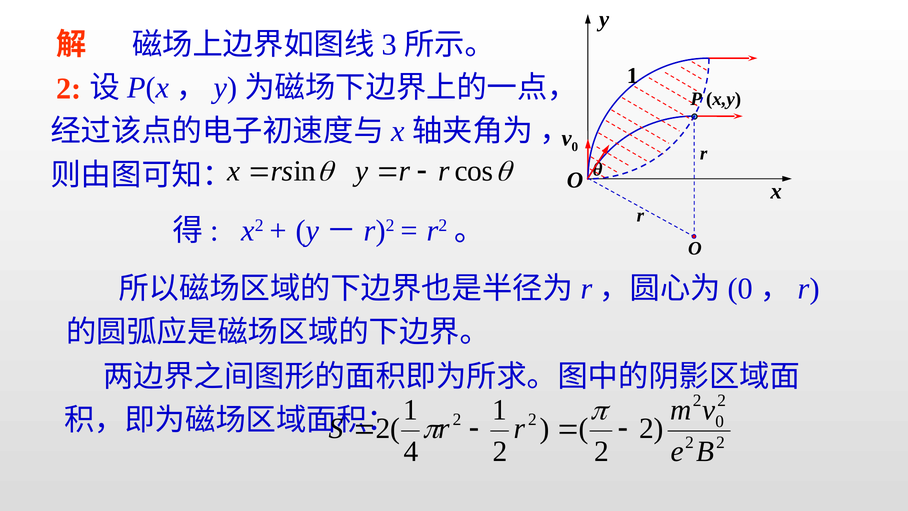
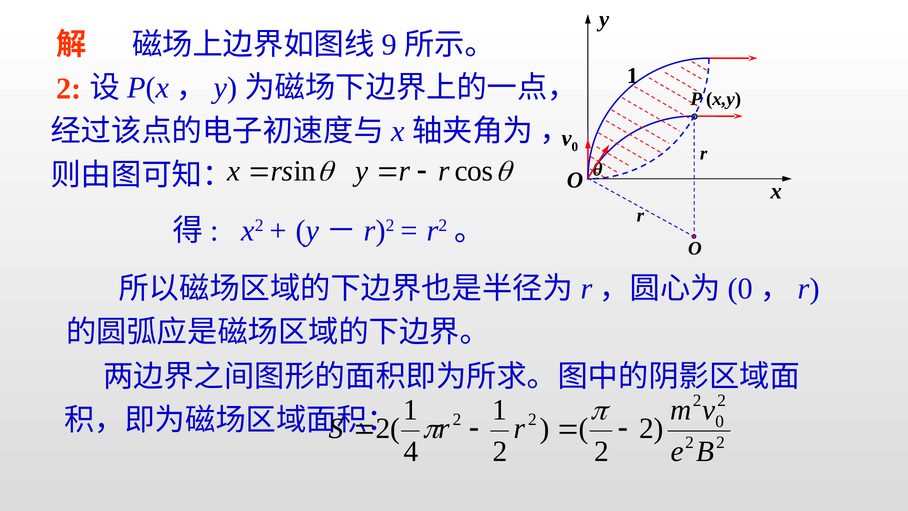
3: 3 -> 9
